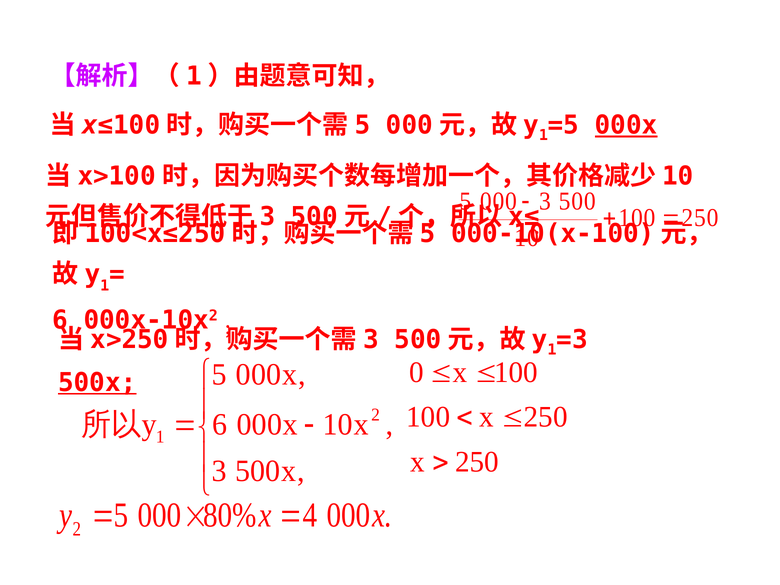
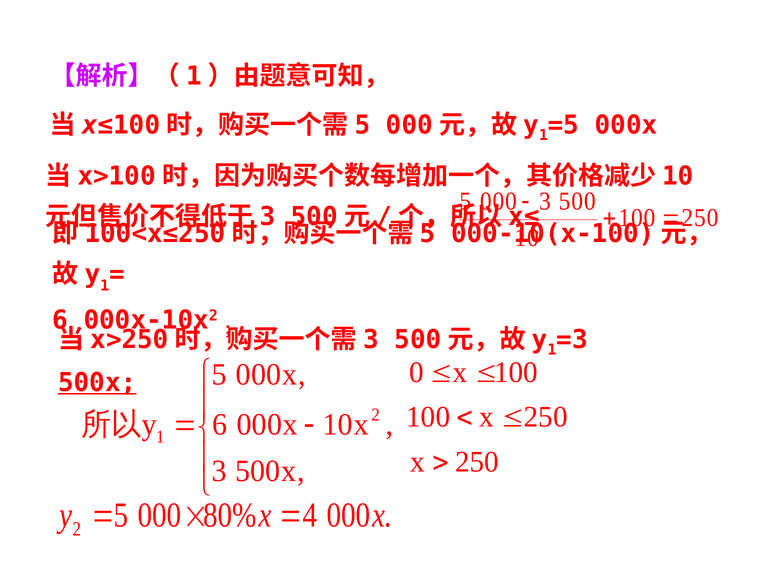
000x at (626, 125) underline: present -> none
